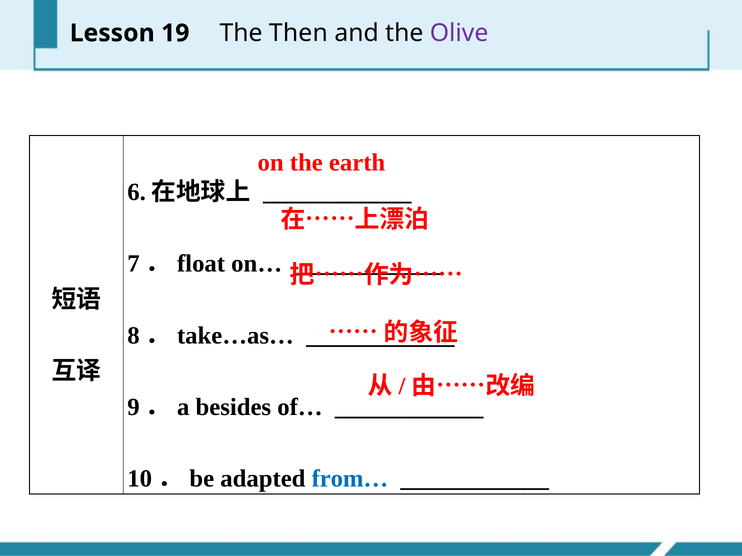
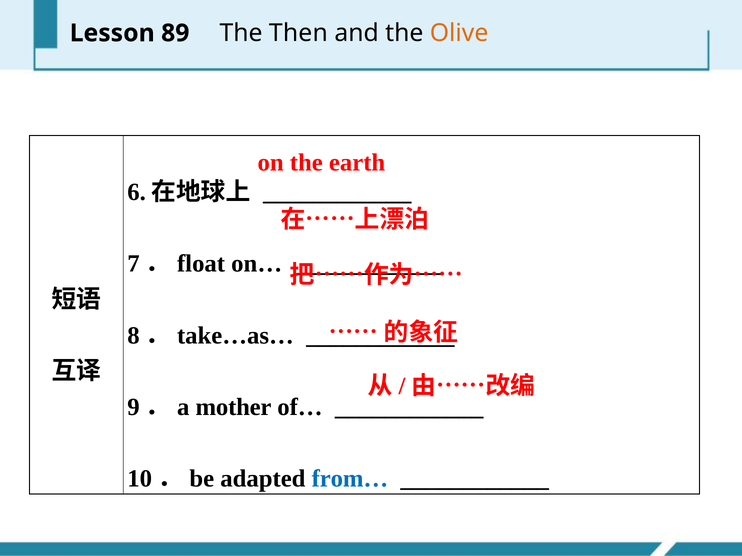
19: 19 -> 89
Olive colour: purple -> orange
besides: besides -> mother
